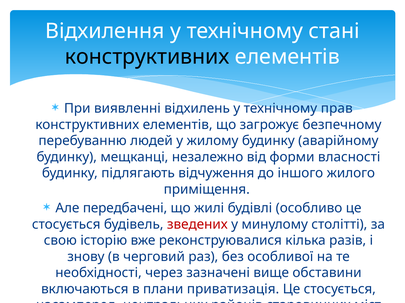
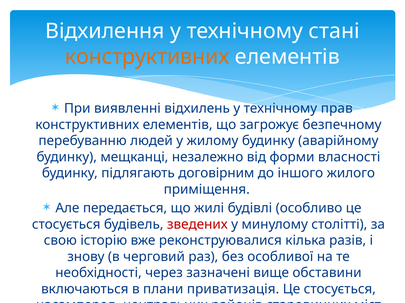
конструктивних at (147, 57) colour: black -> orange
відчуження: відчуження -> договірним
передбачені: передбачені -> передається
